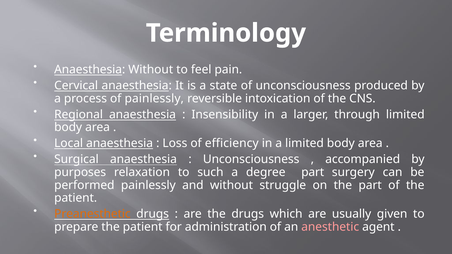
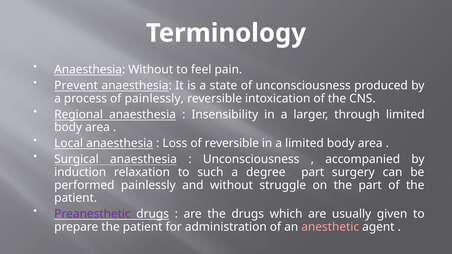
Cervical: Cervical -> Prevent
of efficiency: efficiency -> reversible
purposes: purposes -> induction
Preanesthetic colour: orange -> purple
